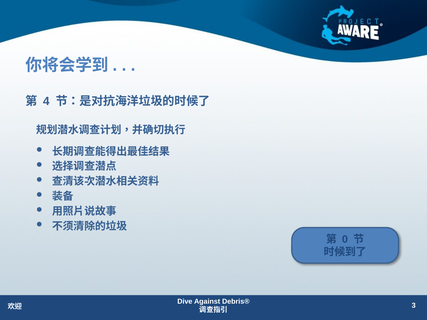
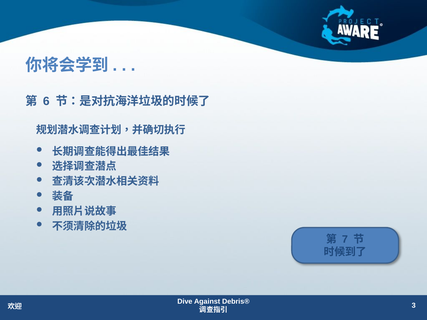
4: 4 -> 6
0: 0 -> 7
